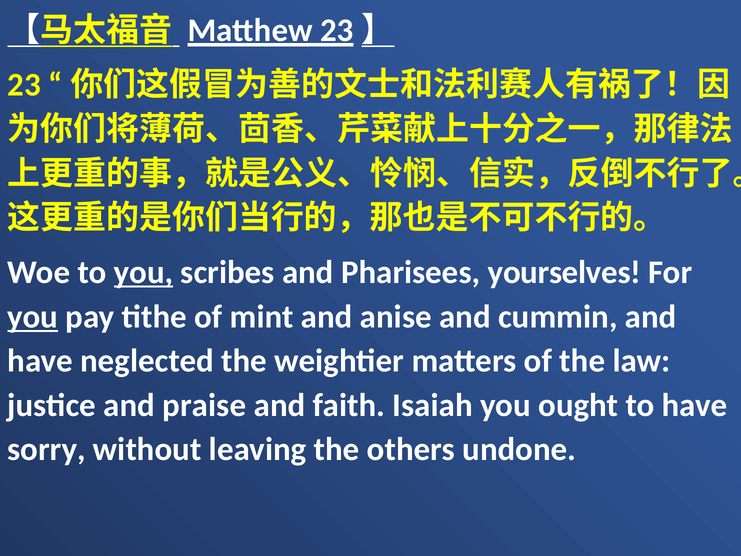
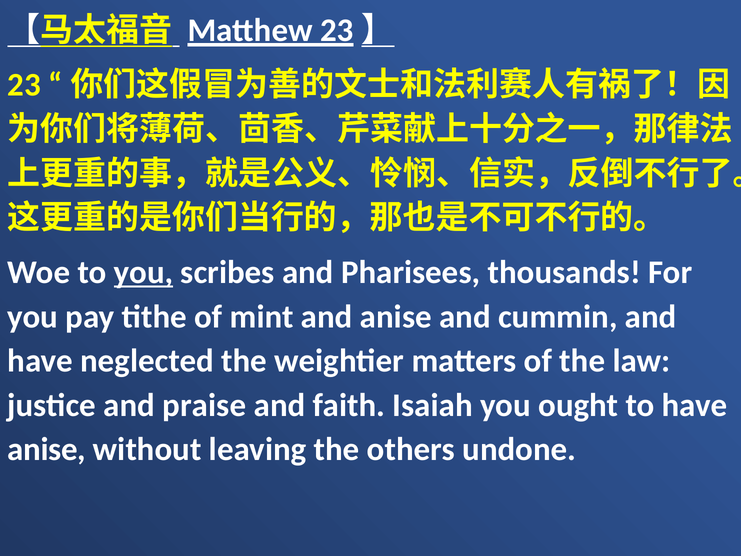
yourselves: yourselves -> thousands
you at (33, 317) underline: present -> none
sorry at (46, 449): sorry -> anise
